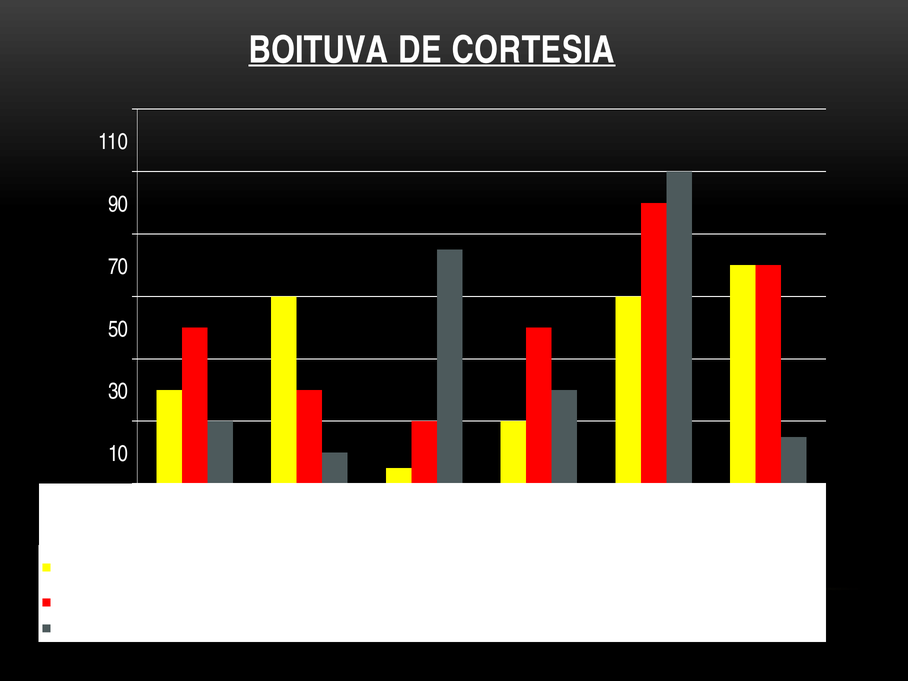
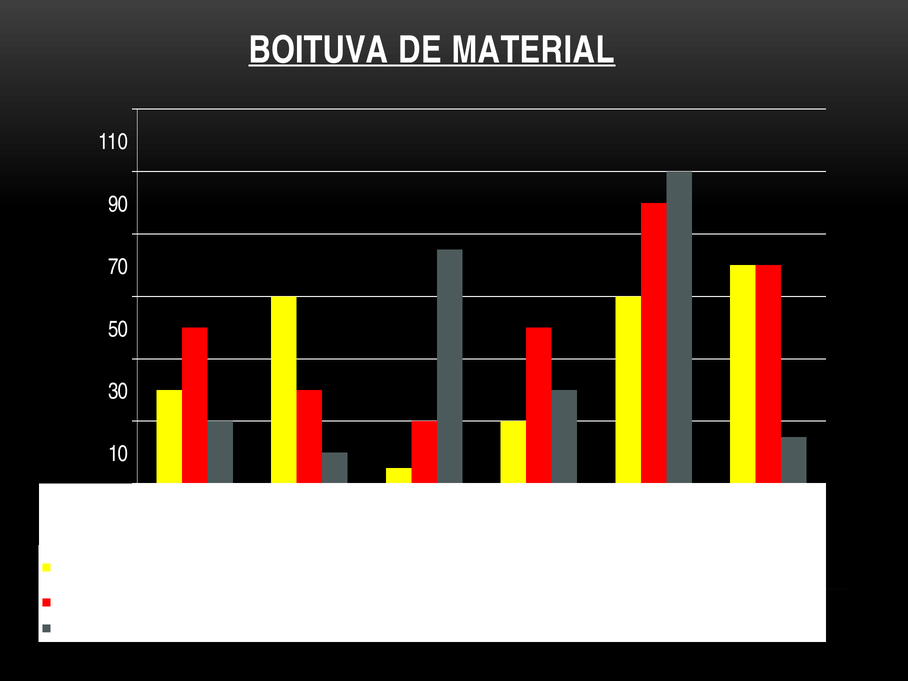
CORTESIA: CORTESIA -> MATERIAL
